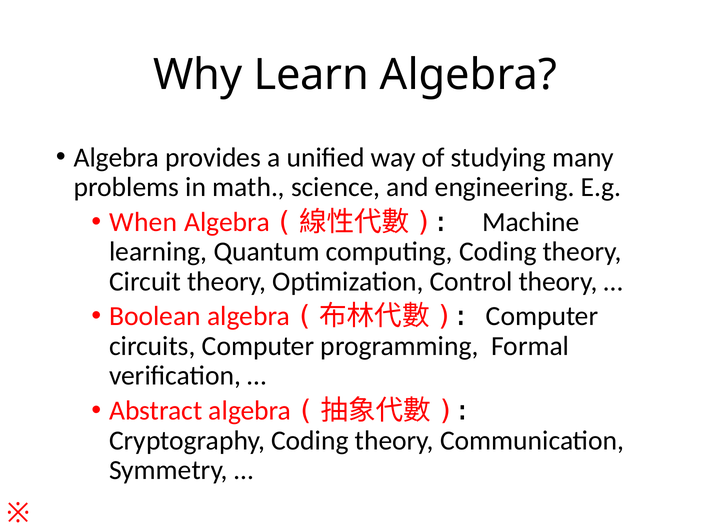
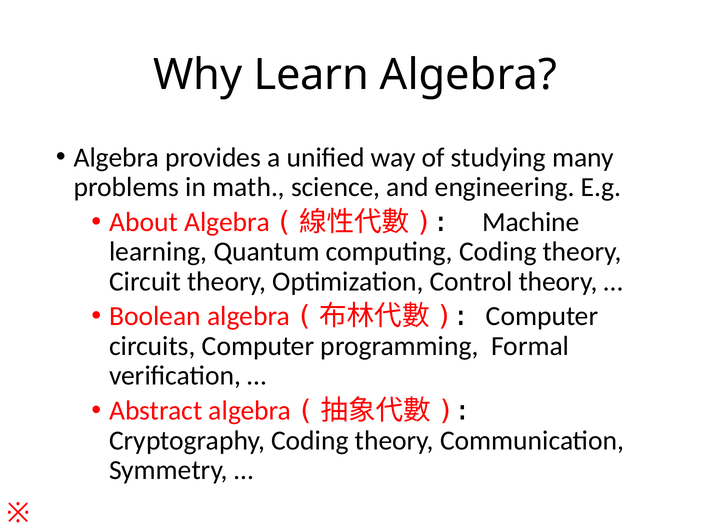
When: When -> About
